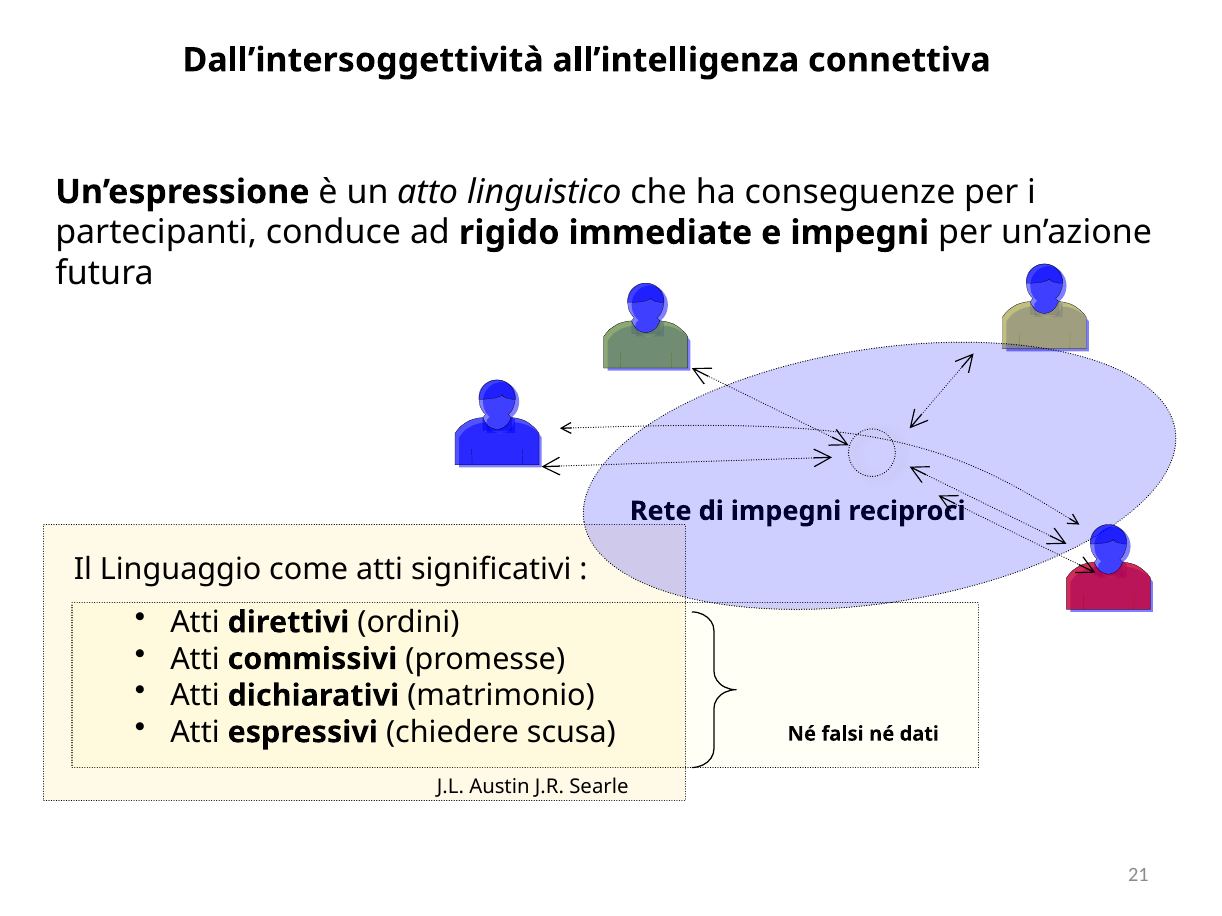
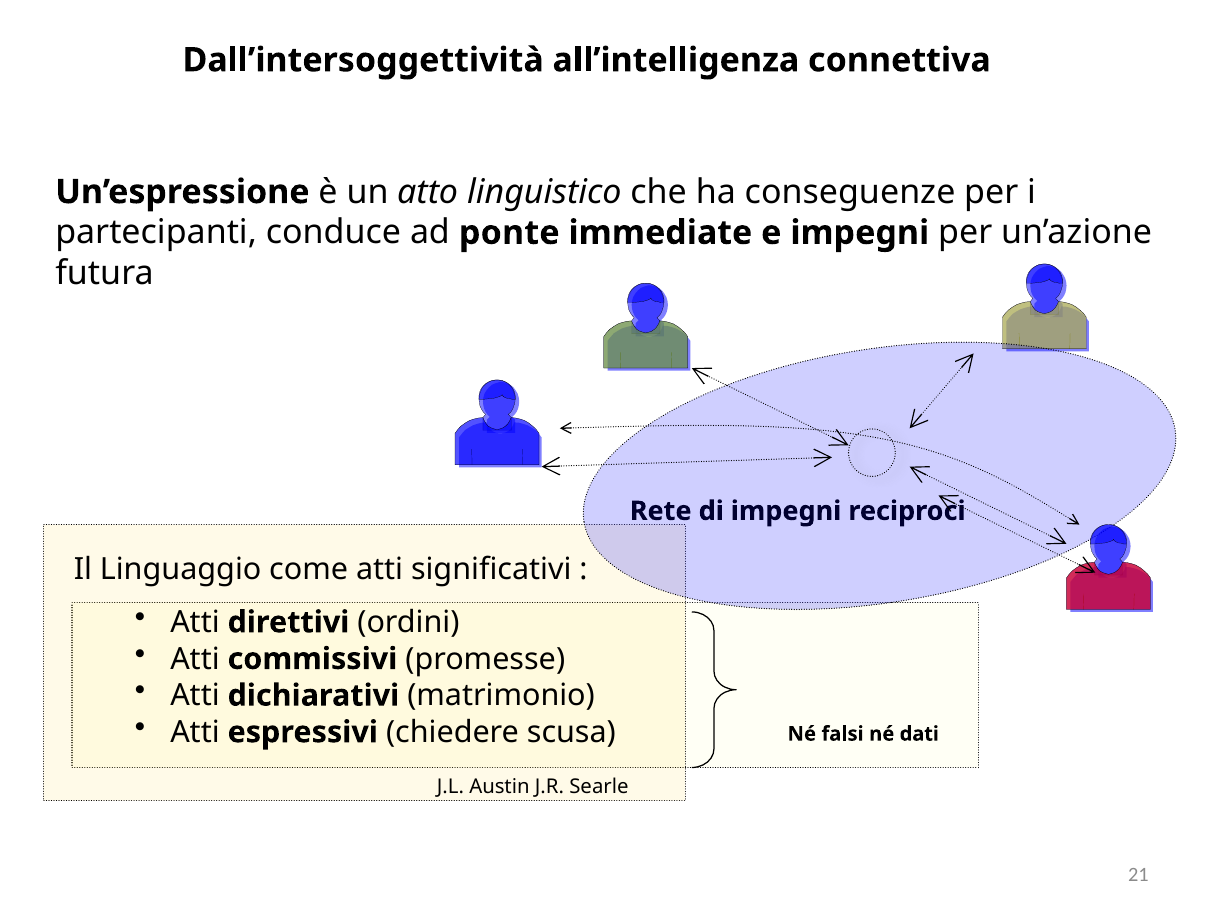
rigido: rigido -> ponte
